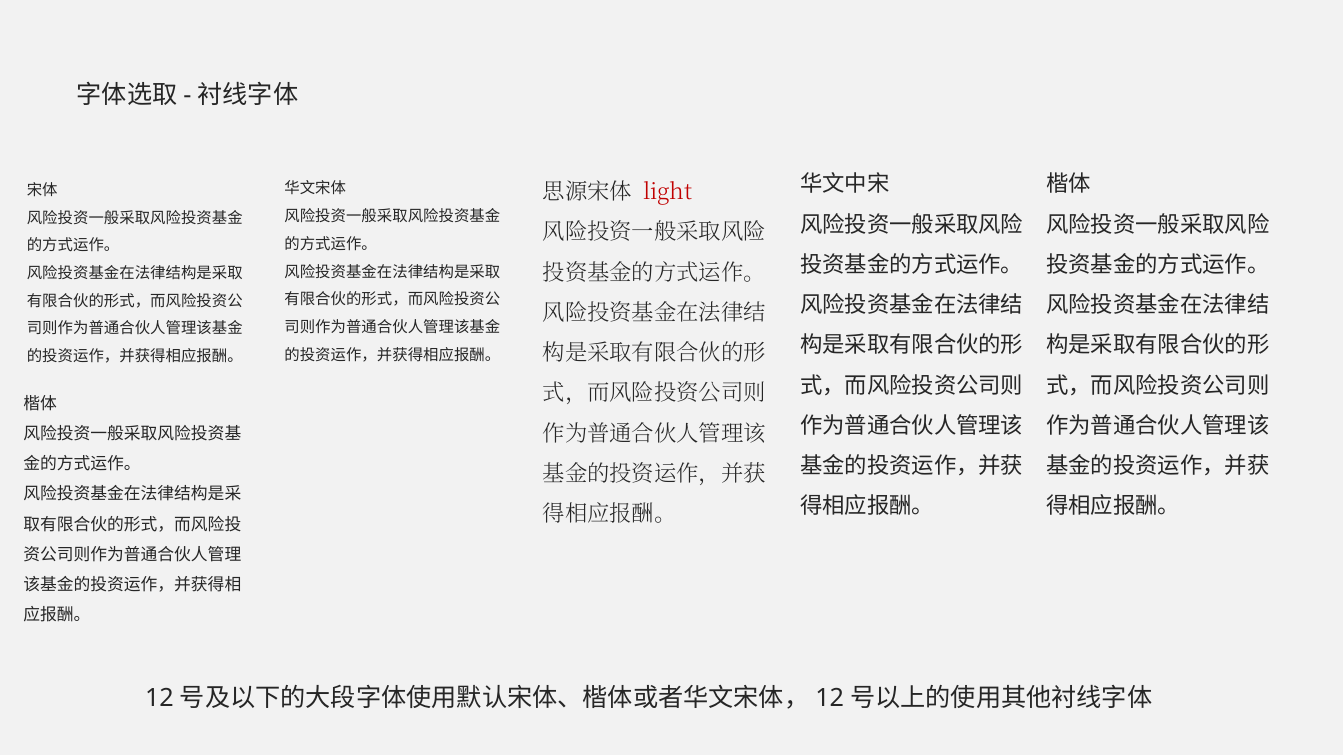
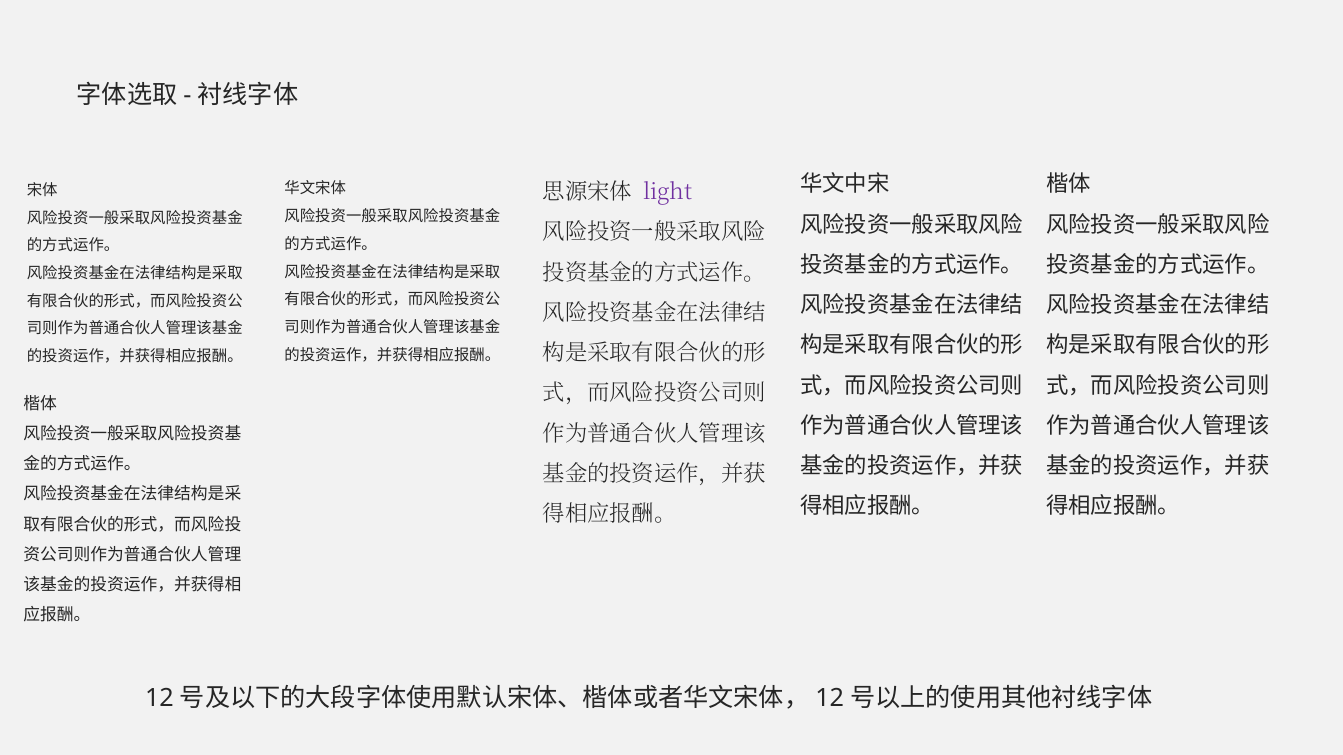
light colour: red -> purple
